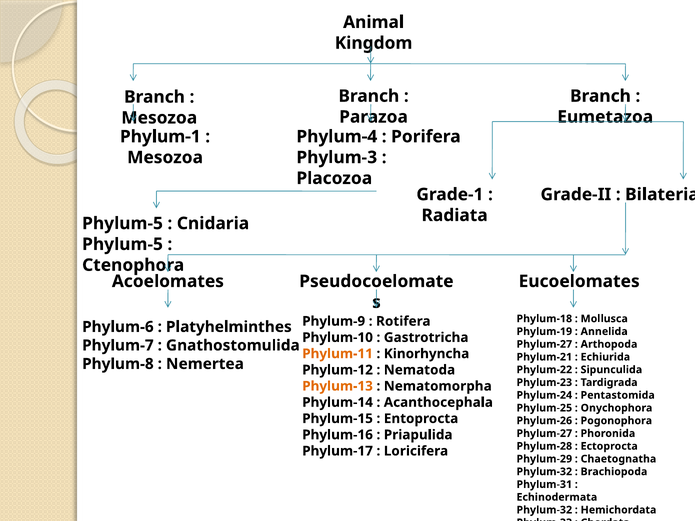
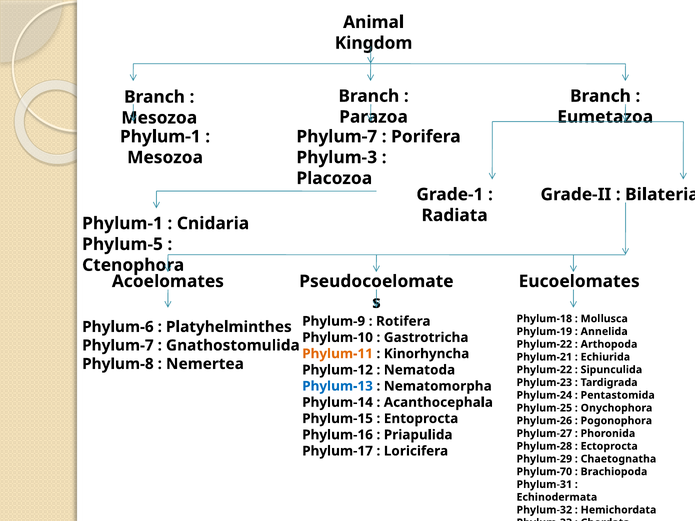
Phylum-4 at (337, 137): Phylum-4 -> Phylum-7
Phylum-5 at (123, 224): Phylum-5 -> Phylum-1
Phylum-27 at (544, 344): Phylum-27 -> Phylum-22
Phylum-13 colour: orange -> blue
Phylum-32 at (544, 472): Phylum-32 -> Phylum-70
